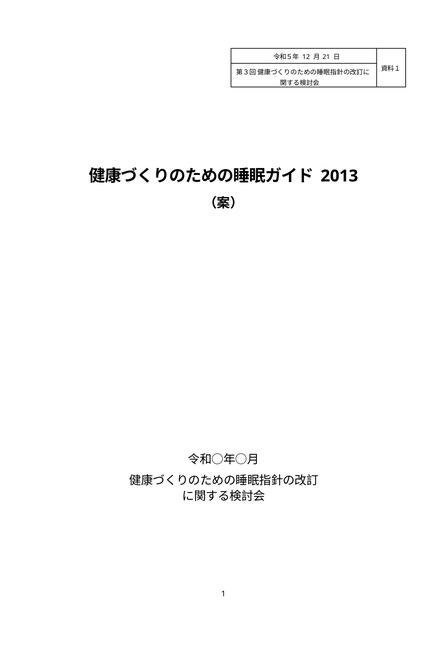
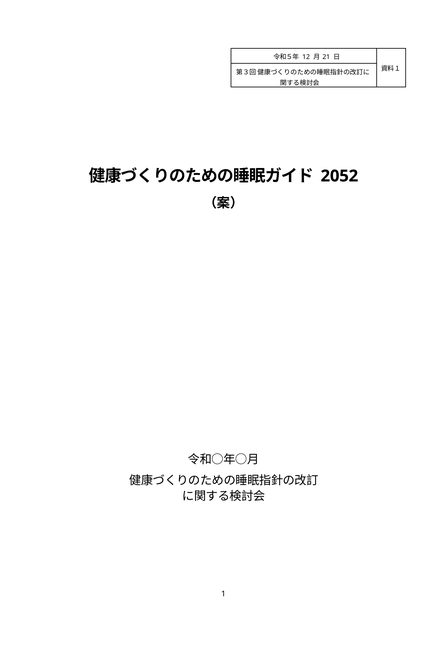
2013: 2013 -> 2052
